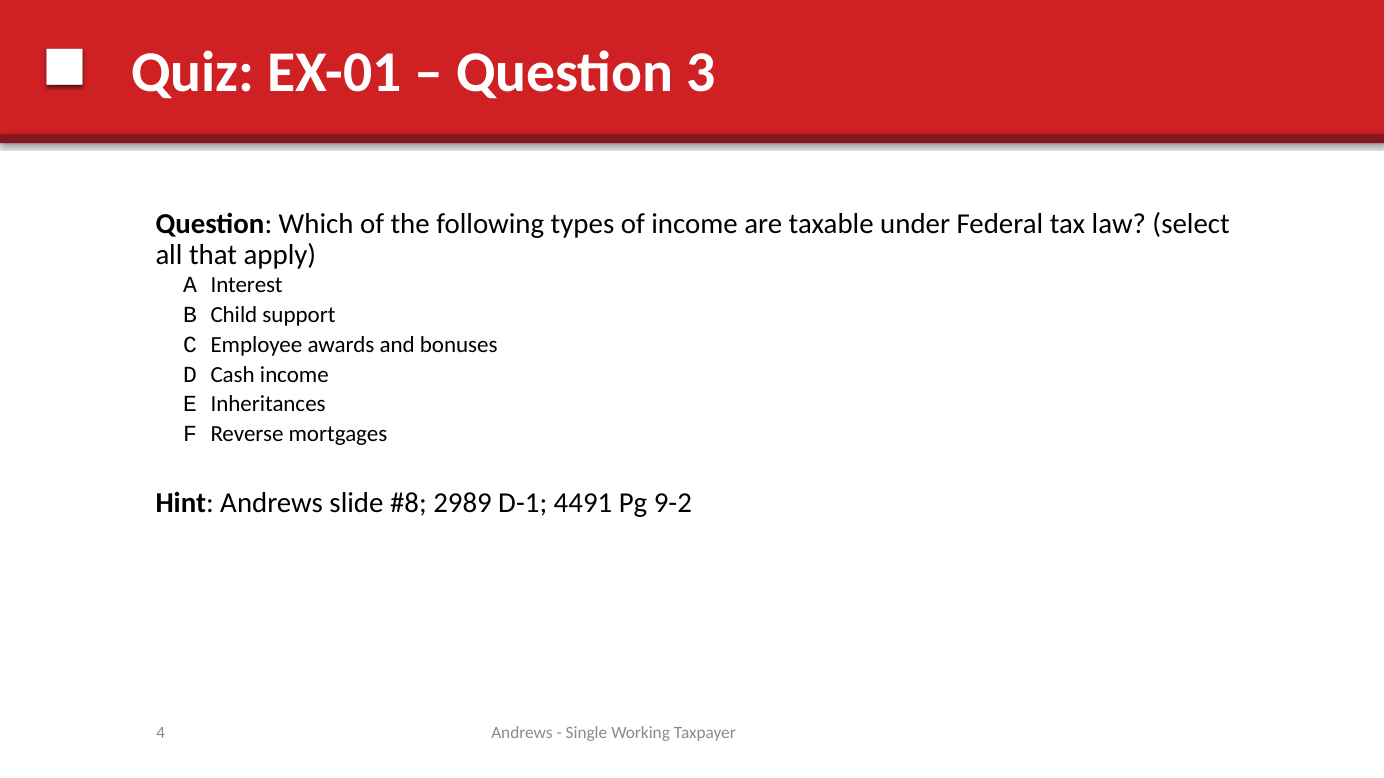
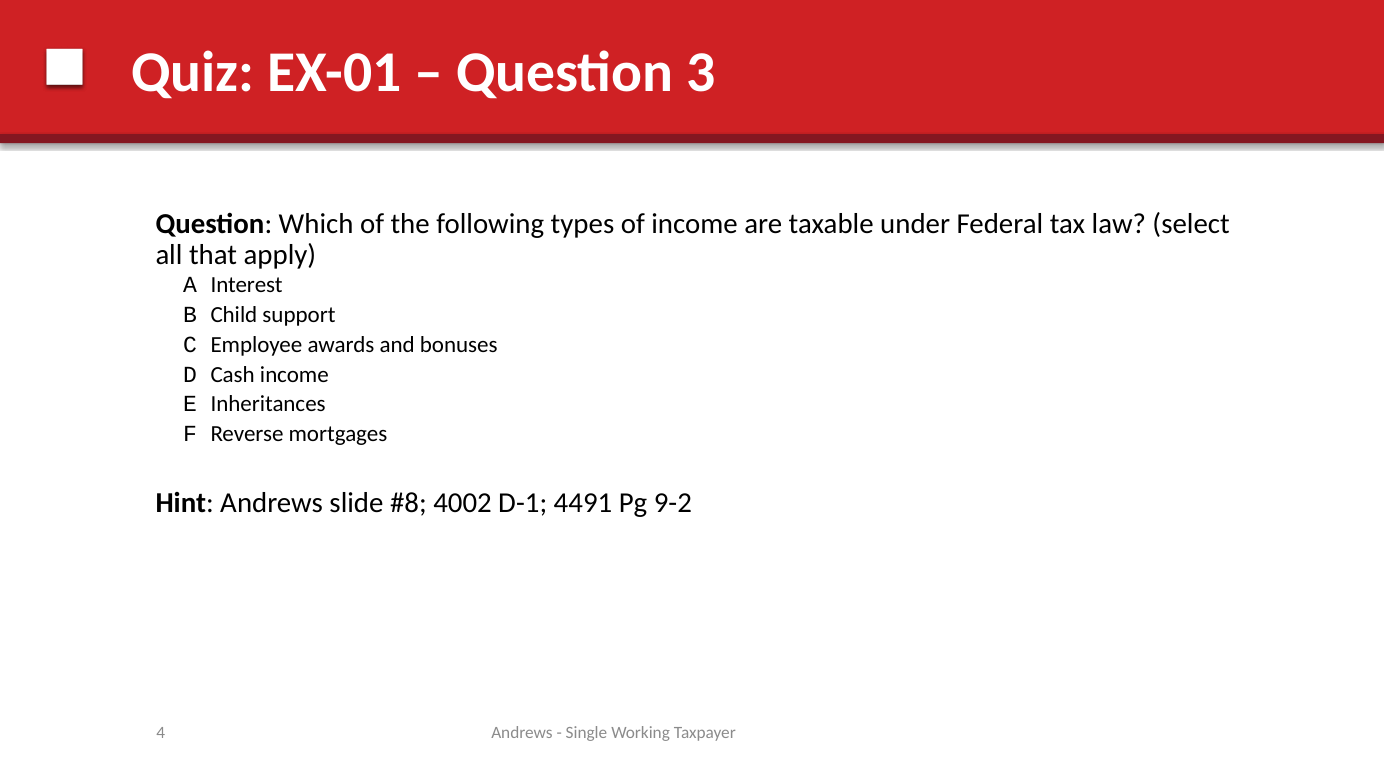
2989: 2989 -> 4002
